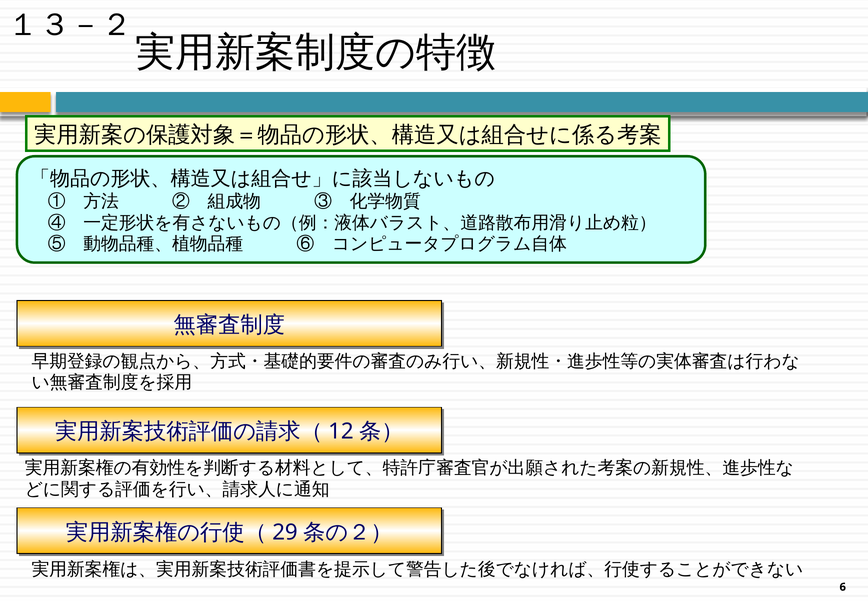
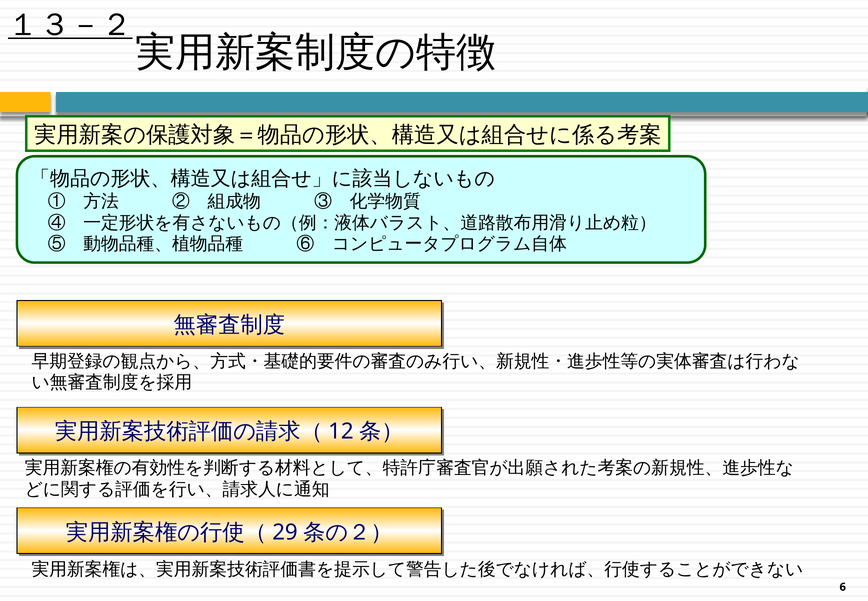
１３－２ underline: none -> present
